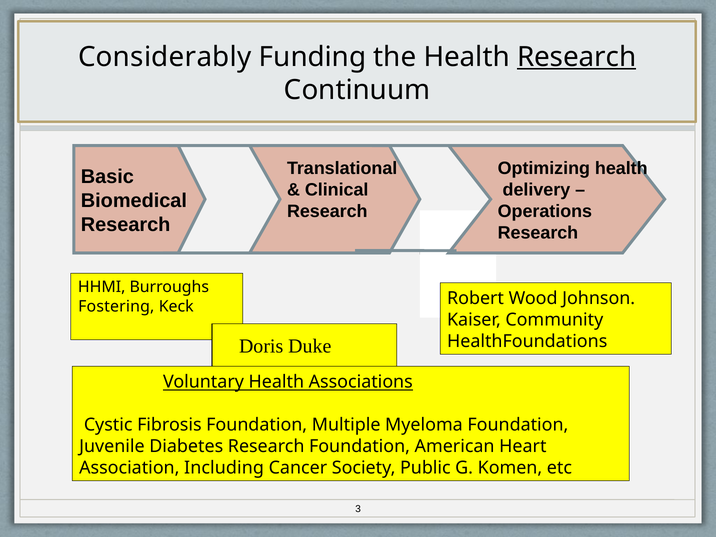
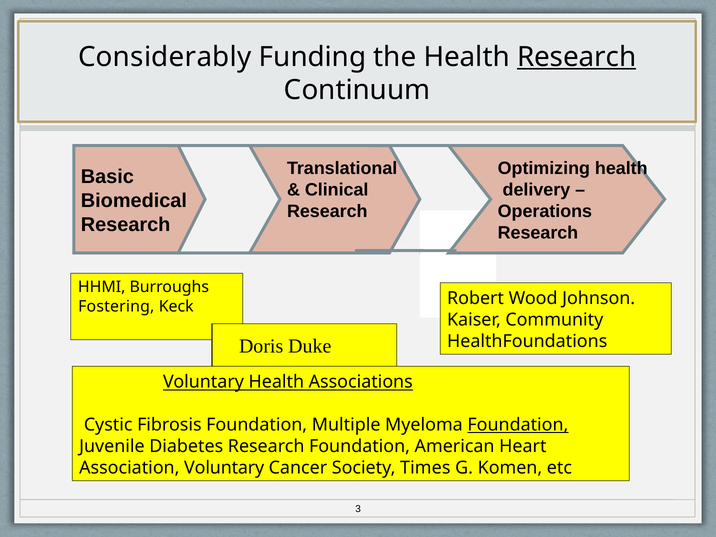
Foundation at (518, 425) underline: none -> present
Association Including: Including -> Voluntary
Public: Public -> Times
